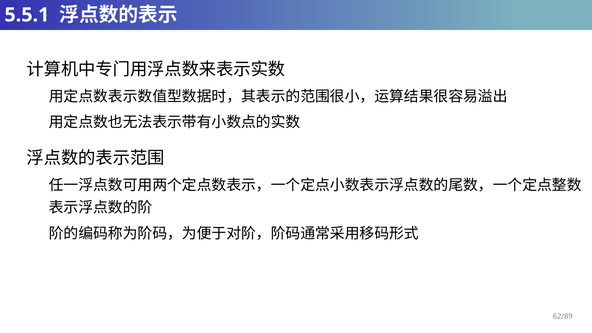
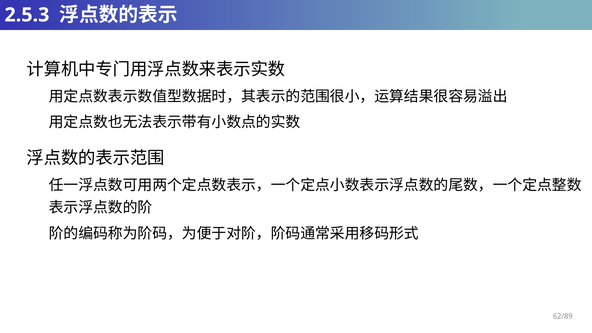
5.5.1: 5.5.1 -> 2.5.3
